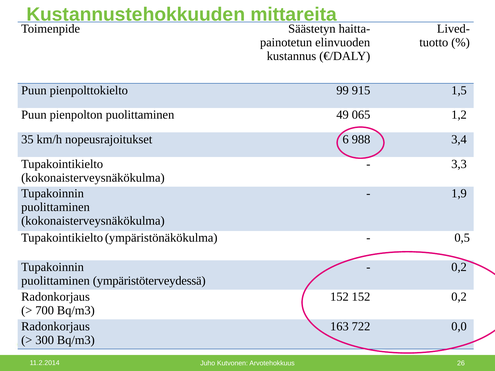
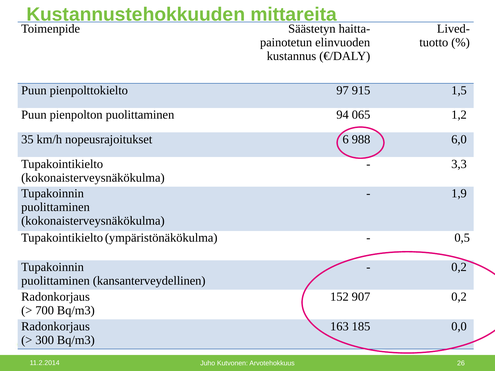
99: 99 -> 97
49: 49 -> 94
3,4: 3,4 -> 6,0
ympäristöterveydessä: ympäristöterveydessä -> kansanterveydellinen
152 152: 152 -> 907
722: 722 -> 185
